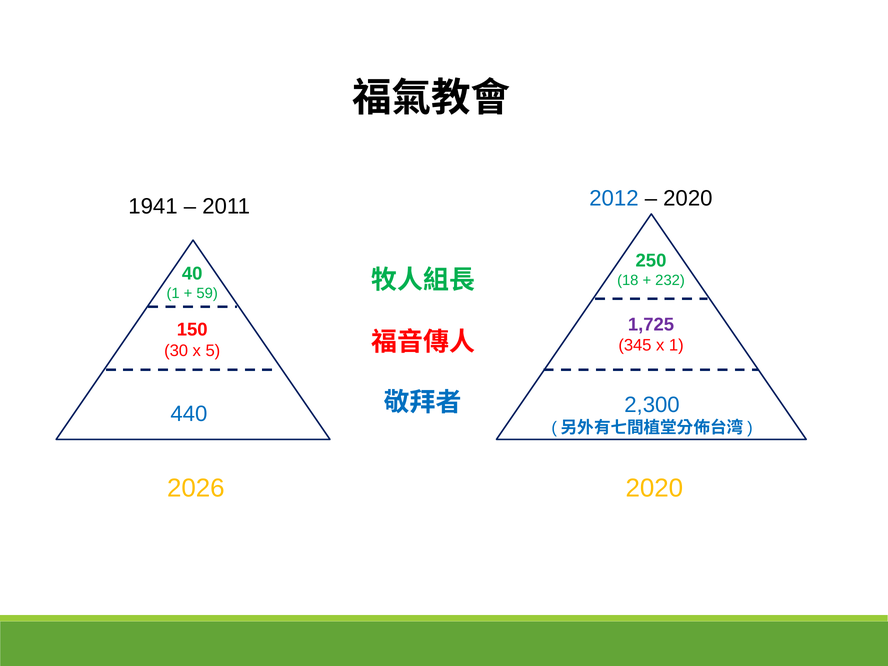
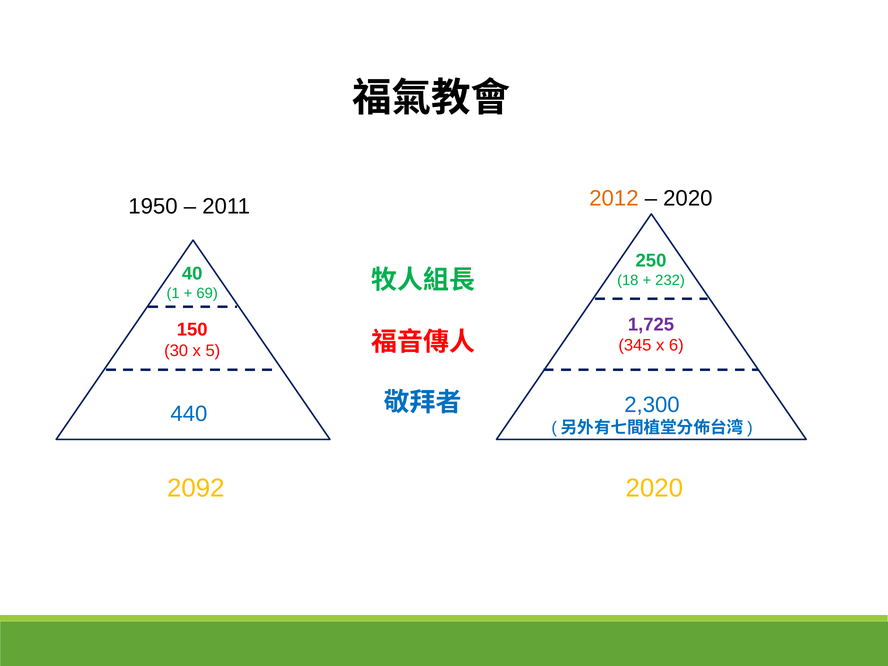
1941: 1941 -> 1950
2012 colour: blue -> orange
59: 59 -> 69
x 1: 1 -> 6
2026: 2026 -> 2092
